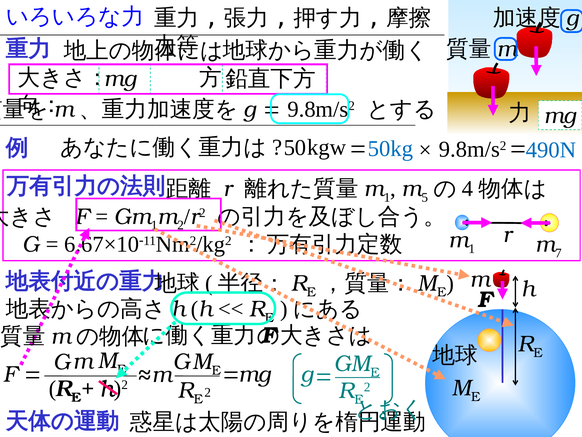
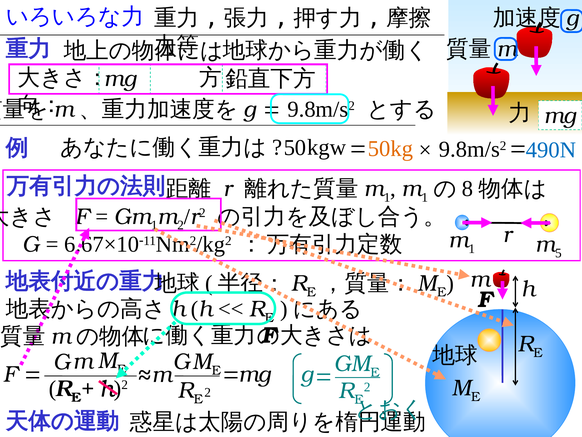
50kg colour: blue -> orange
5 at (425, 197): 5 -> 1
4: 4 -> 8
7: 7 -> 5
